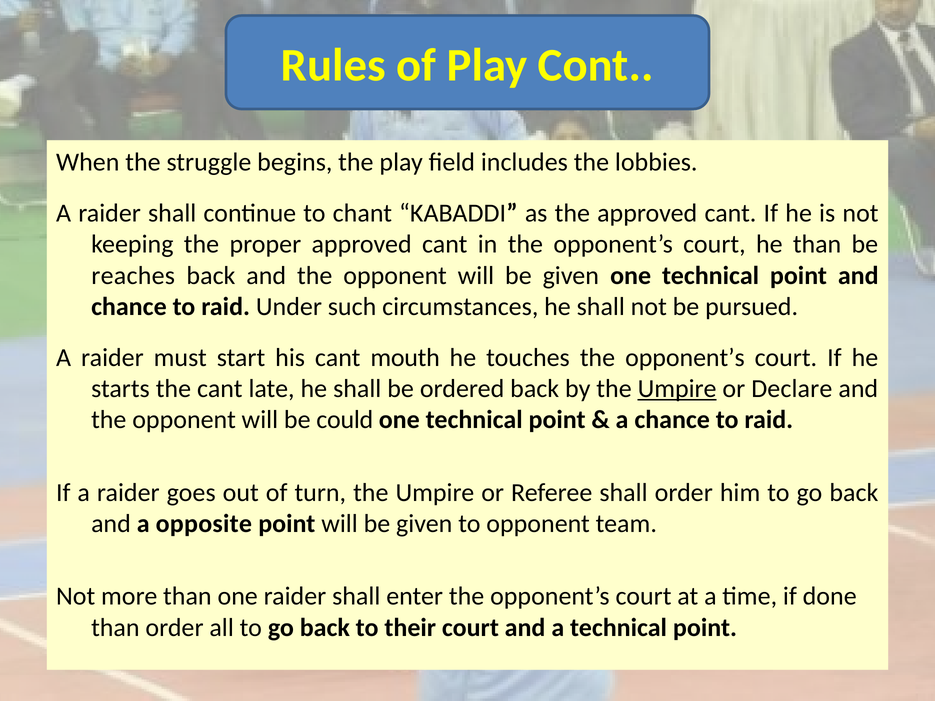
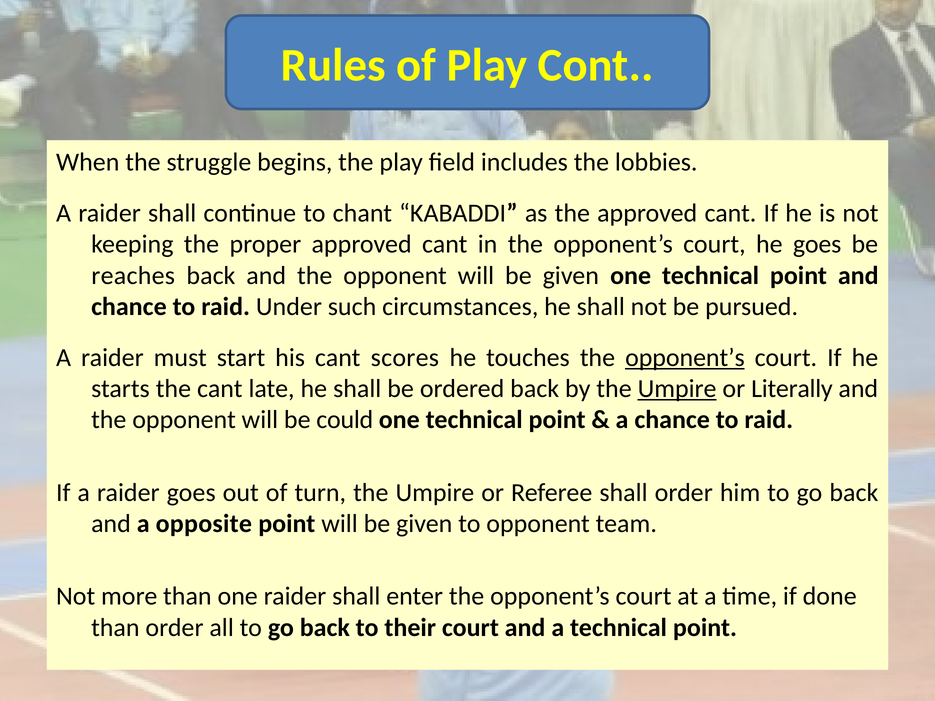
he than: than -> goes
mouth: mouth -> scores
opponent’s at (685, 358) underline: none -> present
Declare: Declare -> Literally
